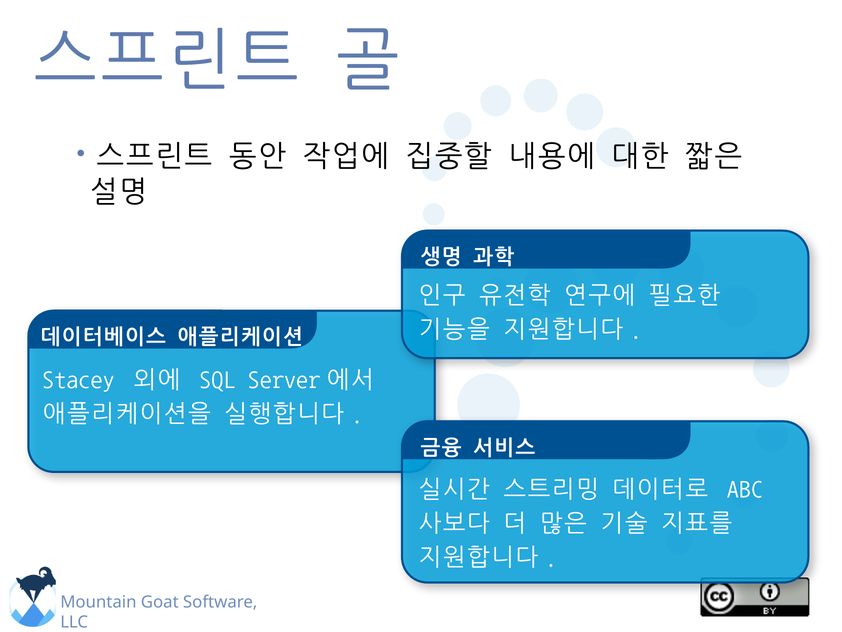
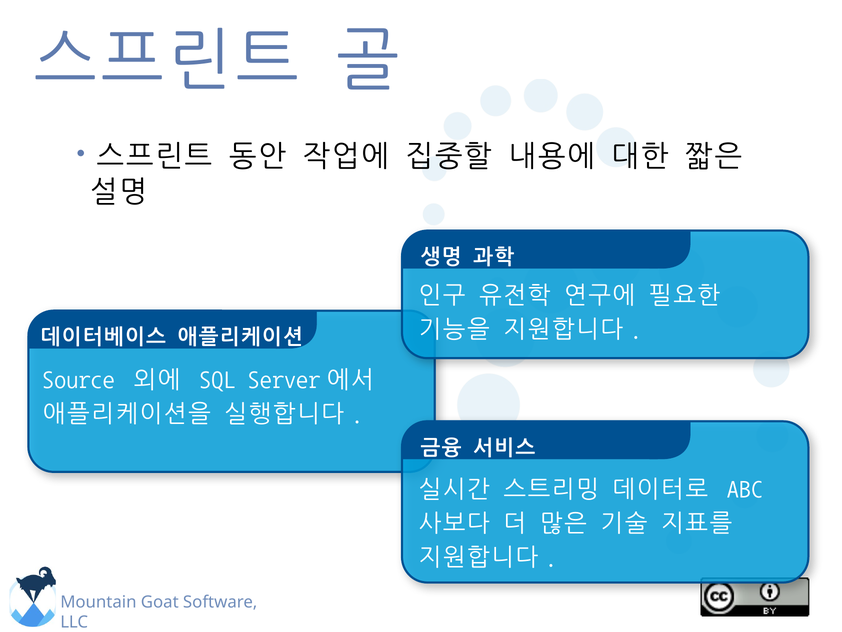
Stacey: Stacey -> Source
